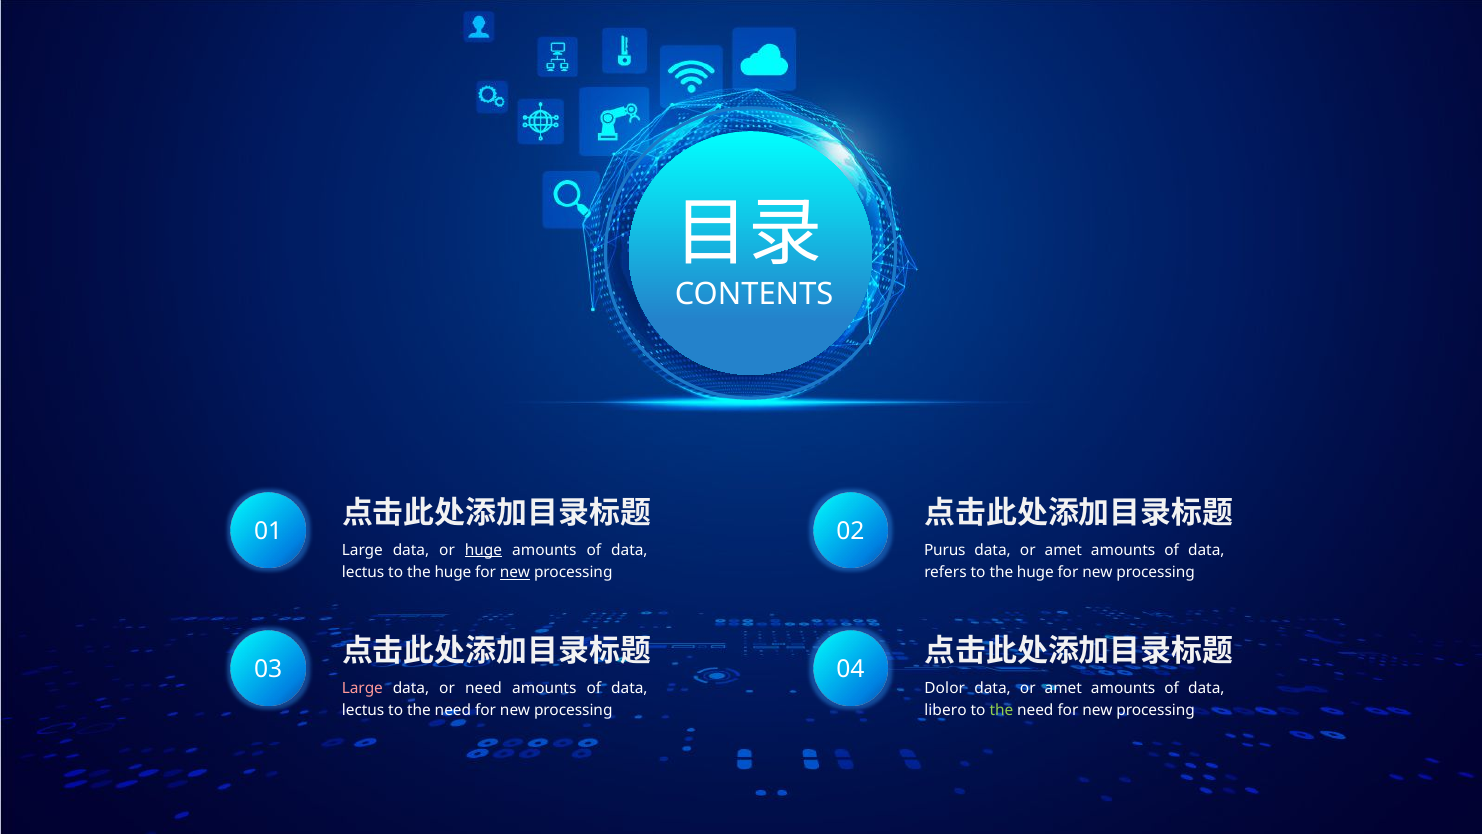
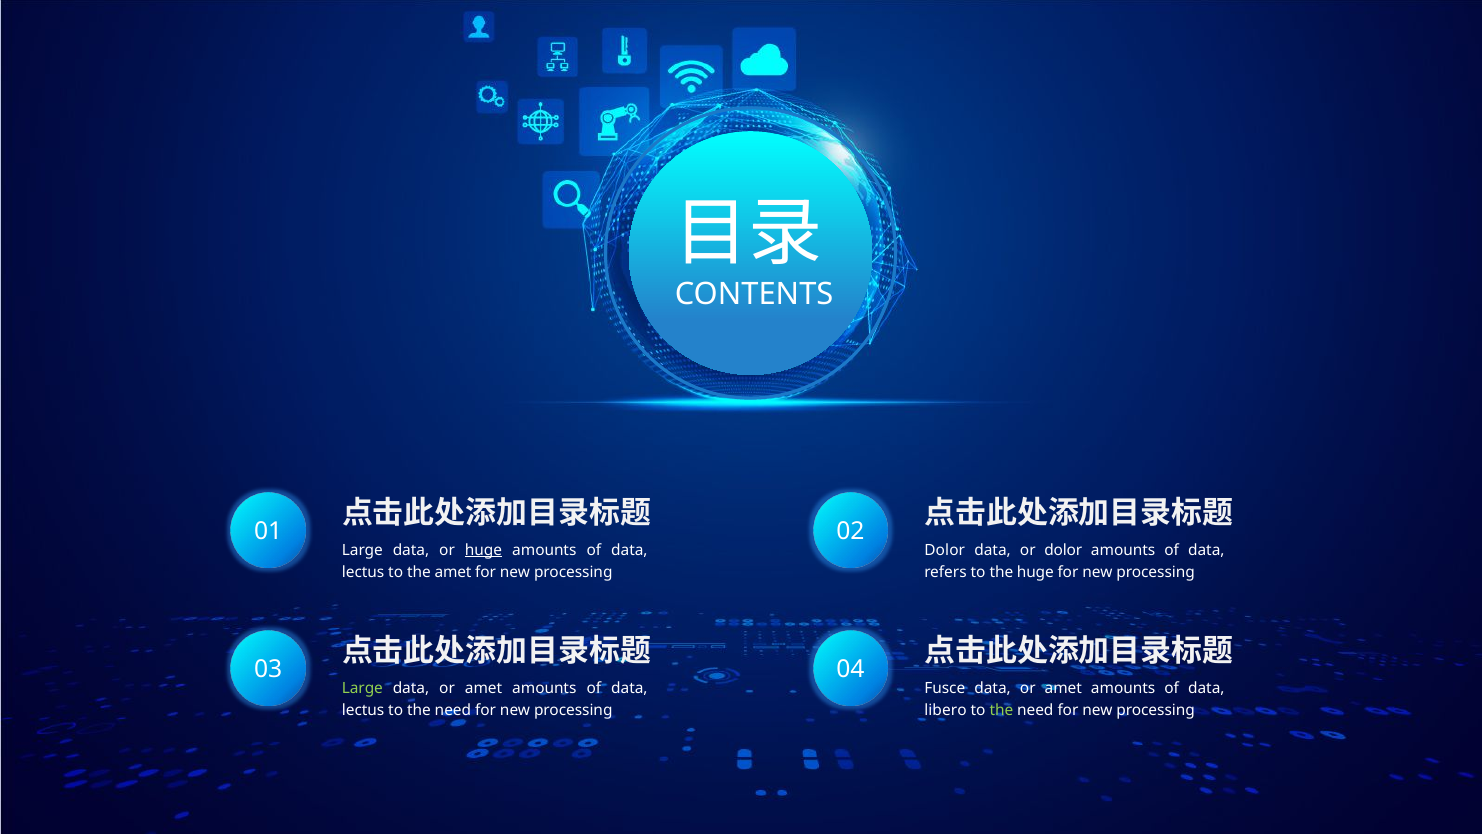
Purus at (945, 550): Purus -> Dolor
amet at (1063, 550): amet -> dolor
huge at (453, 572): huge -> amet
new at (515, 572) underline: present -> none
Large at (362, 688) colour: pink -> light green
need at (483, 688): need -> amet
Dolor: Dolor -> Fusce
